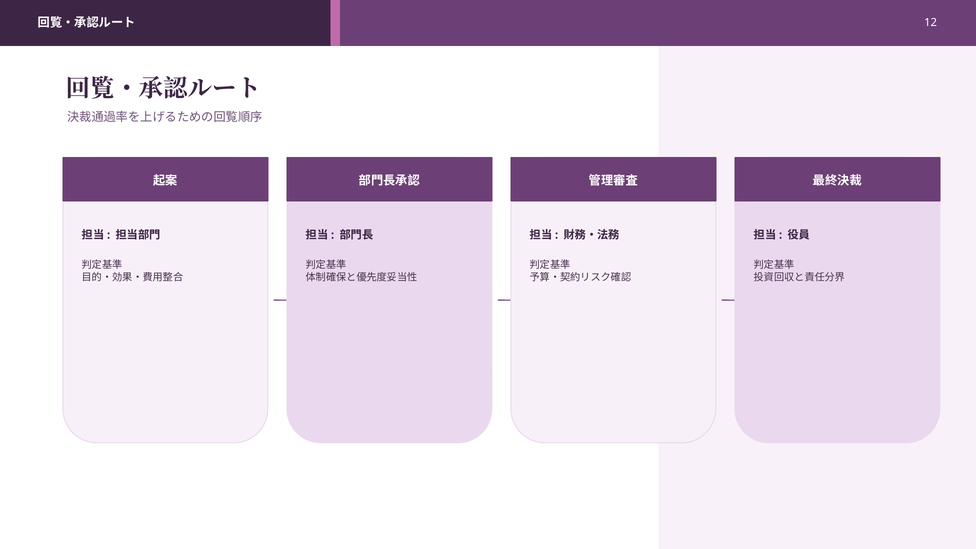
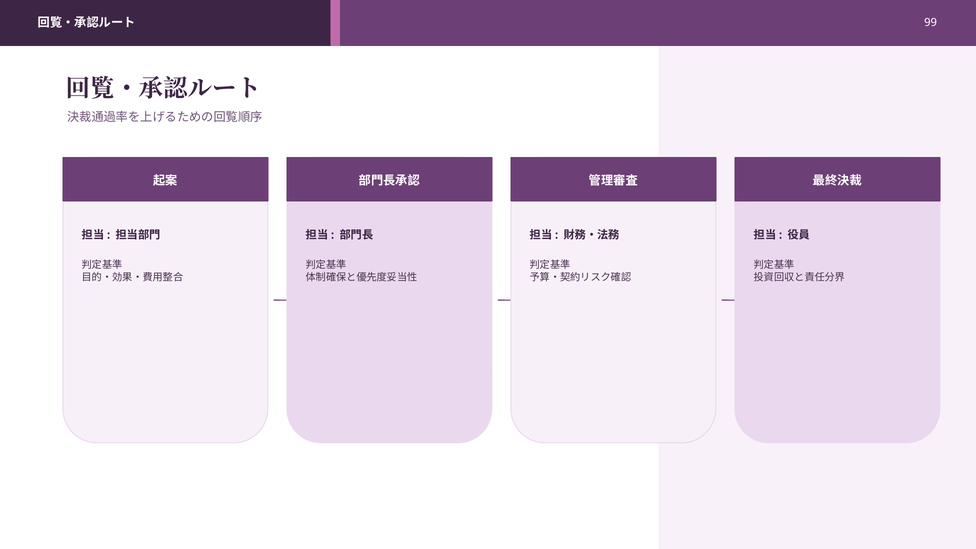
12: 12 -> 99
